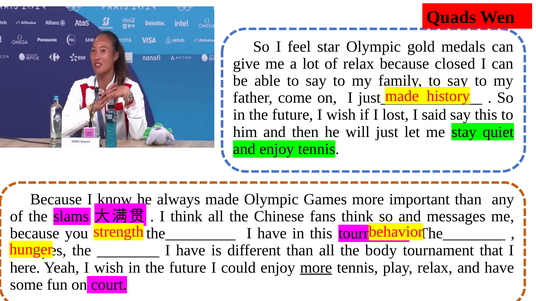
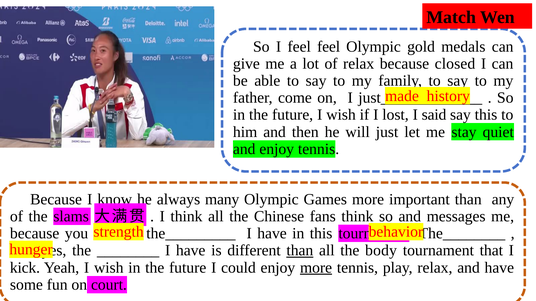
Quads: Quads -> Match
feel star: star -> feel
always made: made -> many
than at (300, 251) underline: none -> present
here: here -> kick
